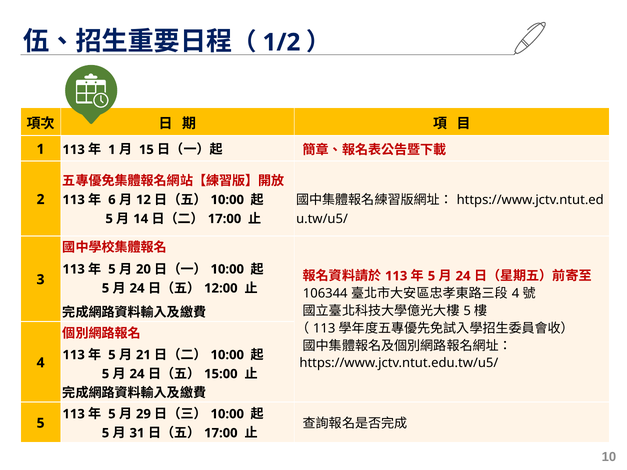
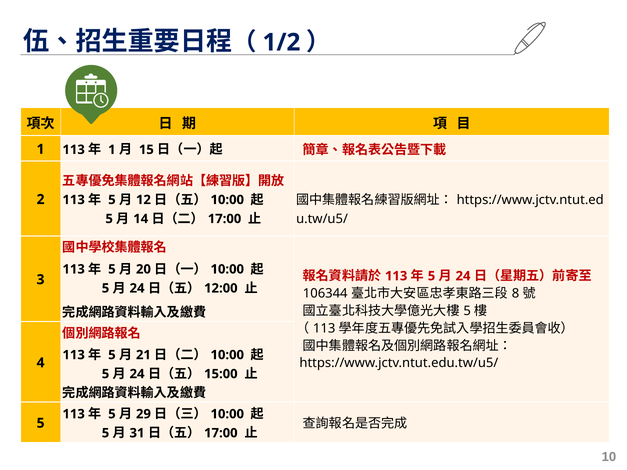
6 at (112, 200): 6 -> 5
4 at (516, 294): 4 -> 8
